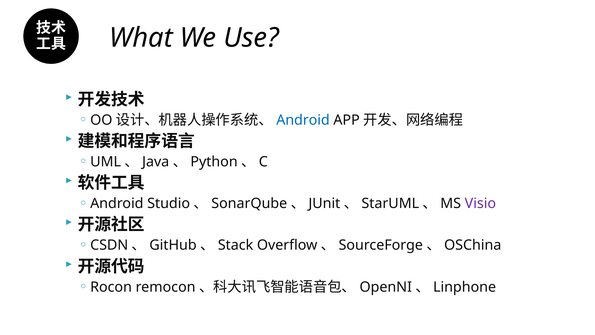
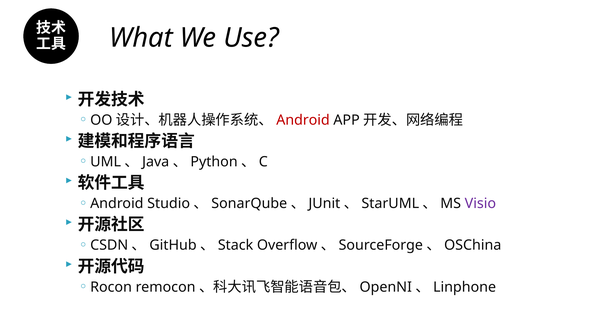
Android at (303, 120) colour: blue -> red
